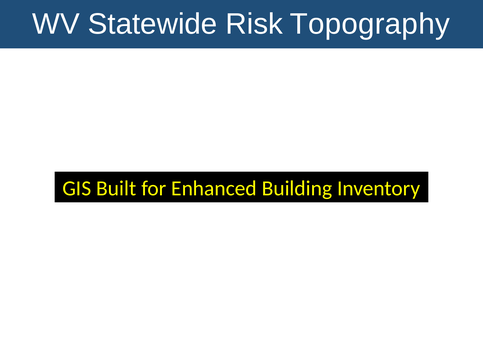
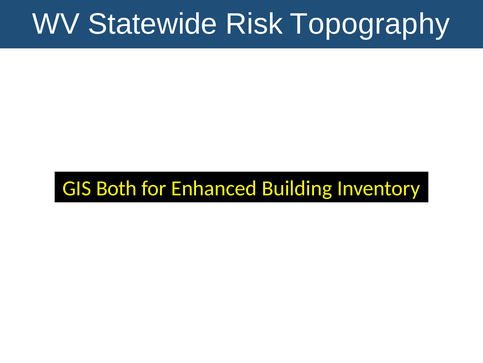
Built: Built -> Both
